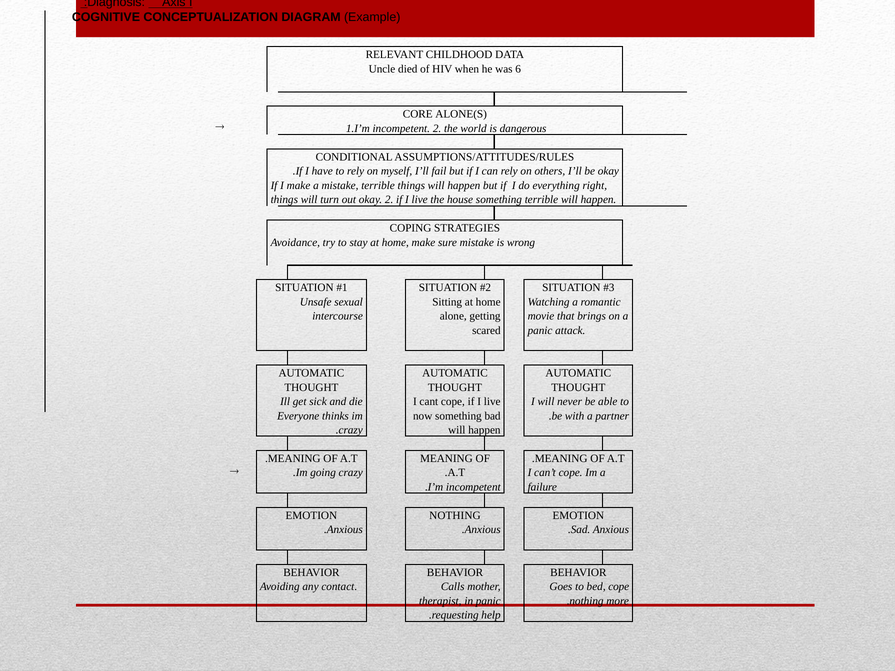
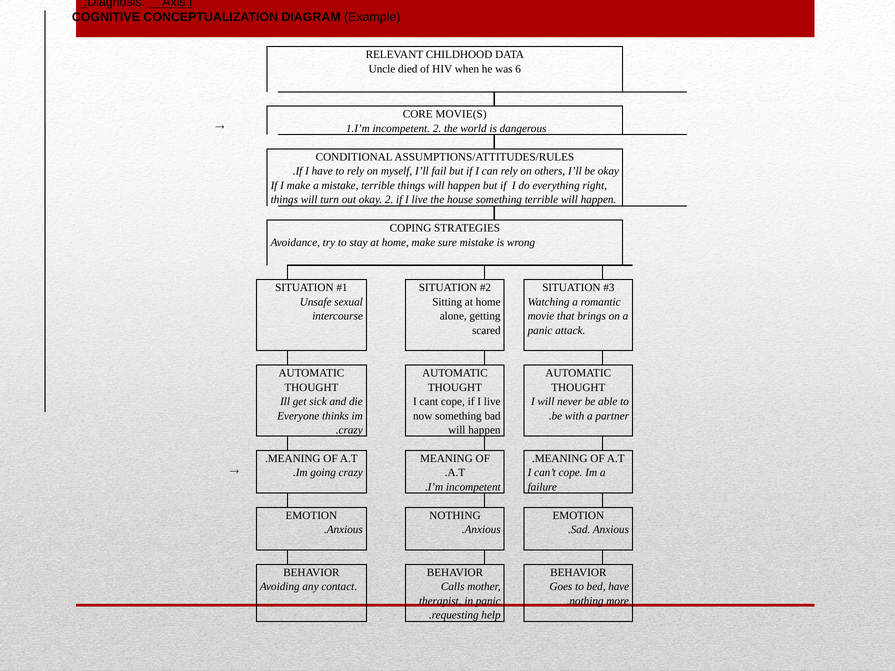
ALONE(S: ALONE(S -> MOVIE(S
bed cope: cope -> have
